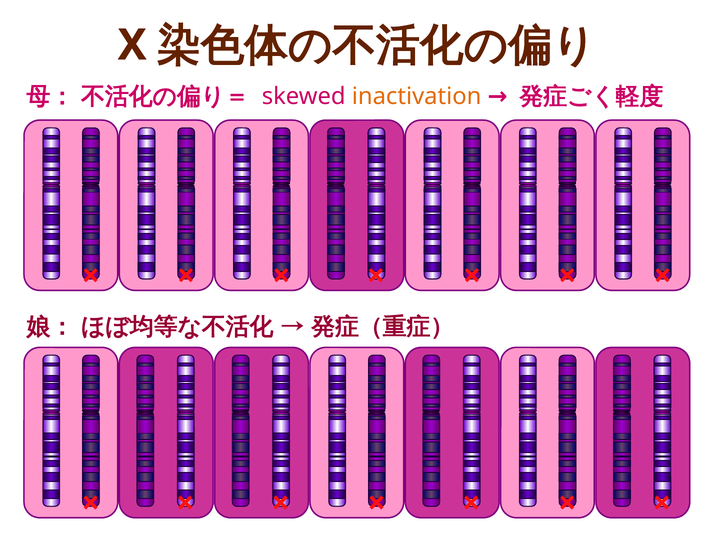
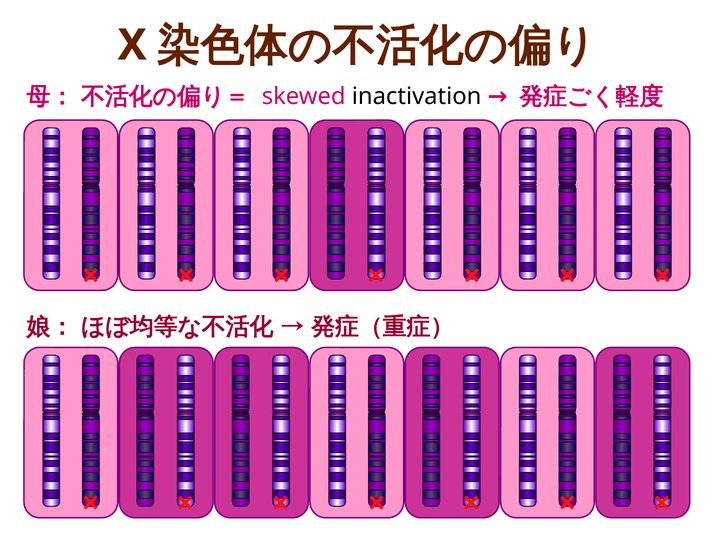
inactivation colour: orange -> black
